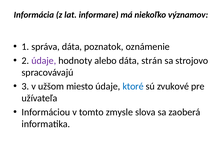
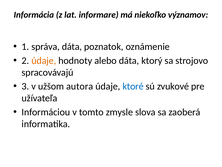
údaje at (44, 60) colour: purple -> orange
strán: strán -> ktorý
miesto: miesto -> autora
